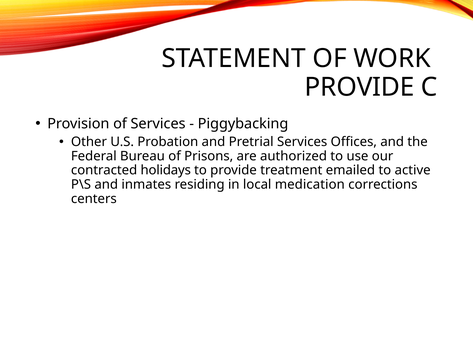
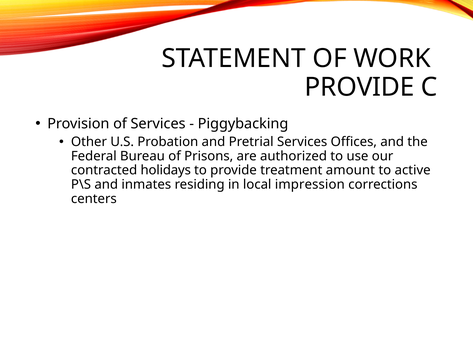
emailed: emailed -> amount
medication: medication -> impression
